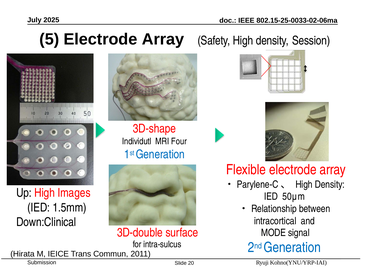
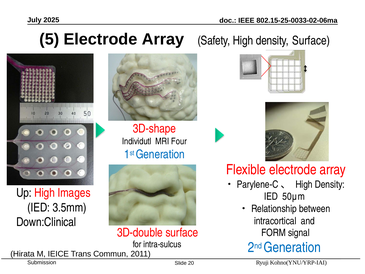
density Session: Session -> Surface
1.5mm: 1.5mm -> 3.5mm
MODE: MODE -> FORM
